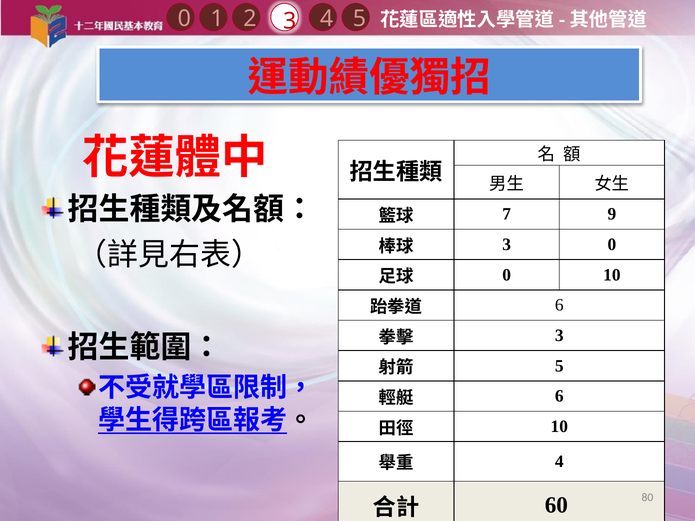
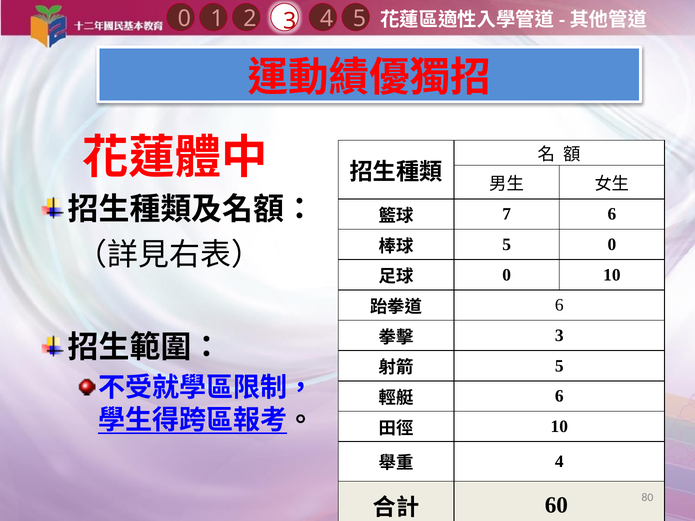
7 9: 9 -> 6
3 at (507, 245): 3 -> 5
